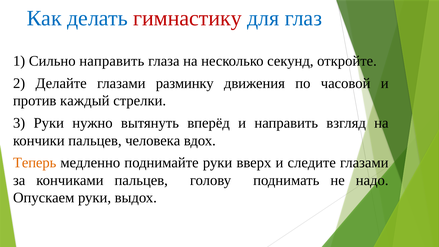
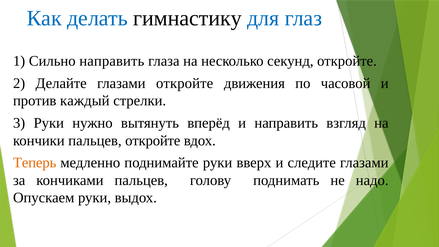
гимнастику colour: red -> black
глазами разминку: разминку -> откройте
пальцев человека: человека -> откройте
